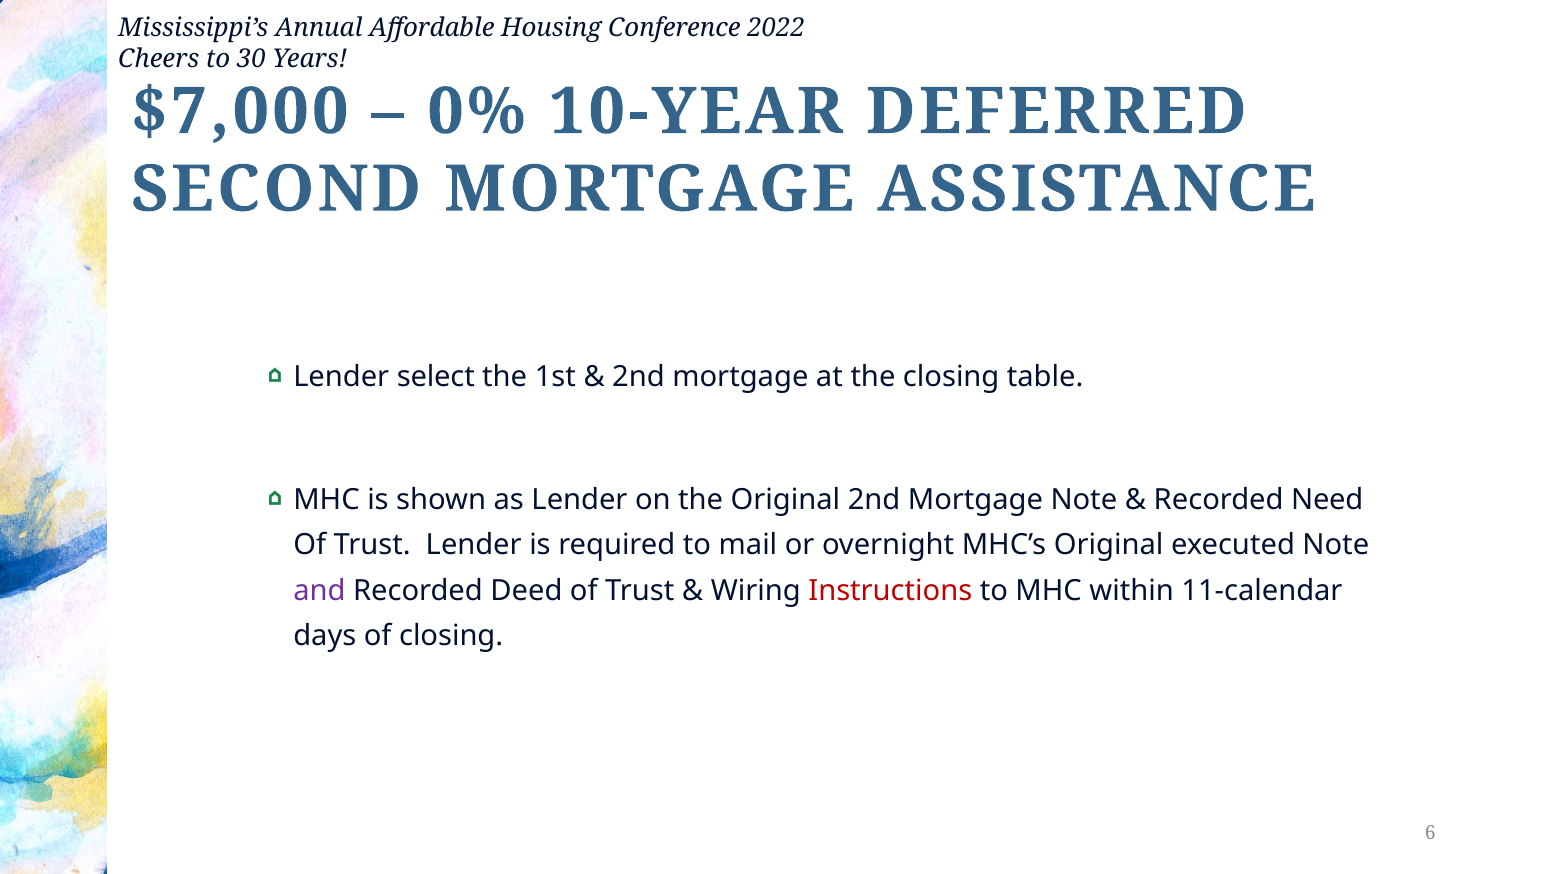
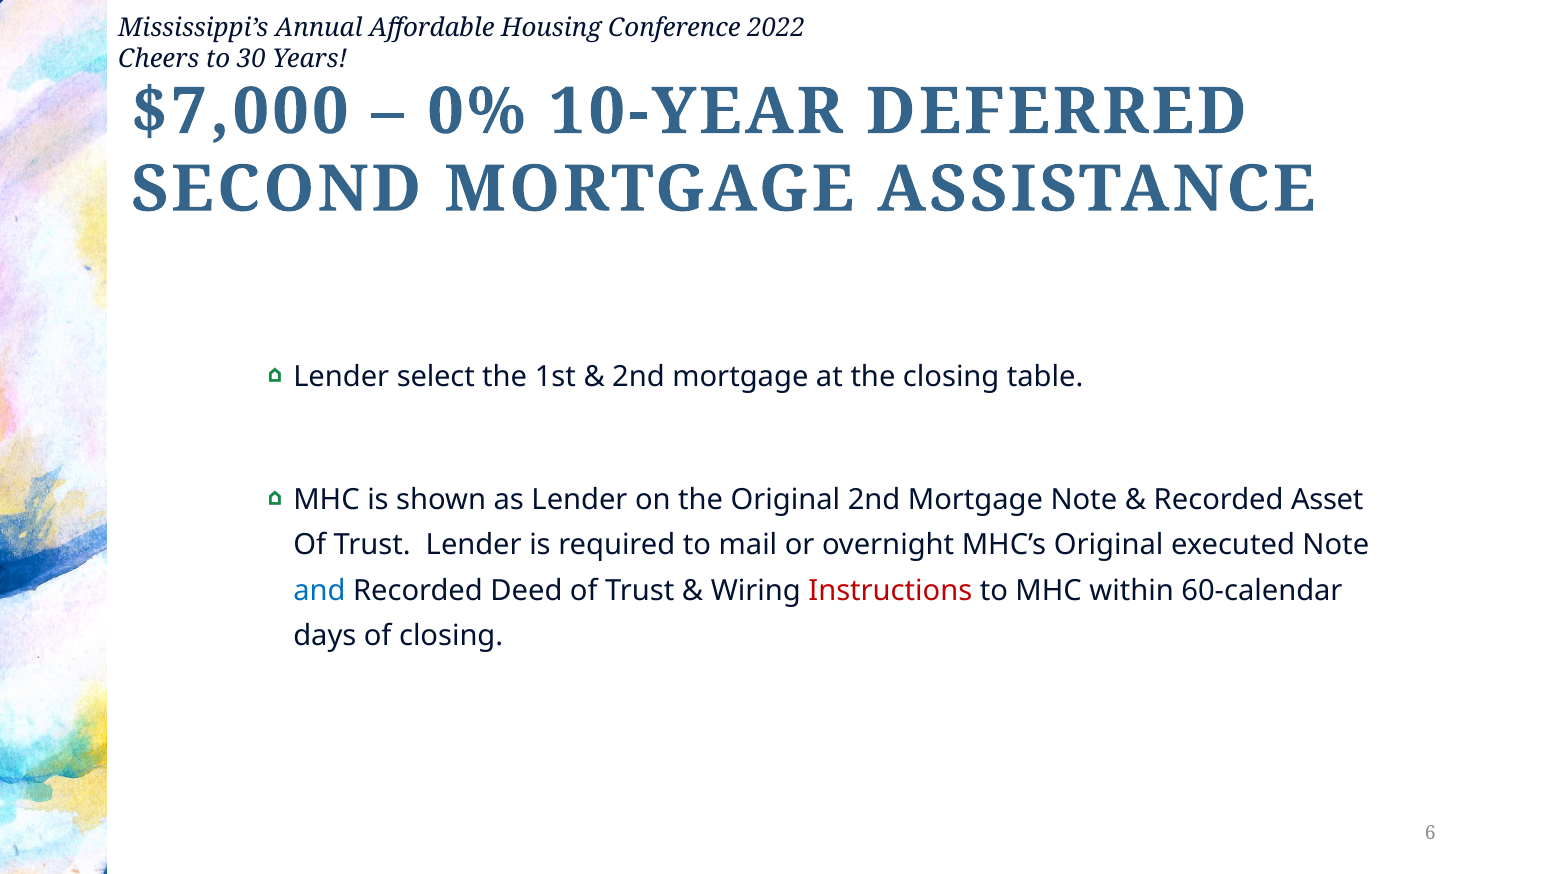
Need: Need -> Asset
and colour: purple -> blue
11-calendar: 11-calendar -> 60-calendar
